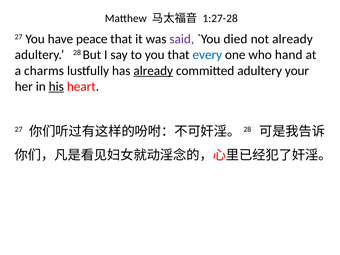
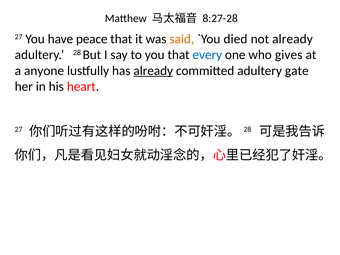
1:27-28: 1:27-28 -> 8:27-28
said colour: purple -> orange
hand: hand -> gives
charms: charms -> anyone
your: your -> gate
his underline: present -> none
